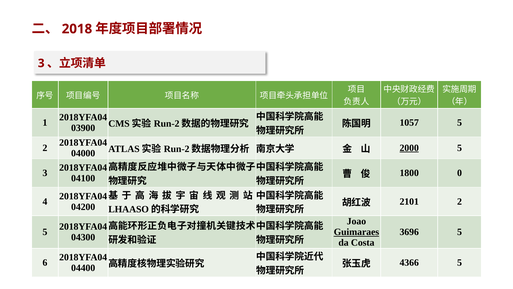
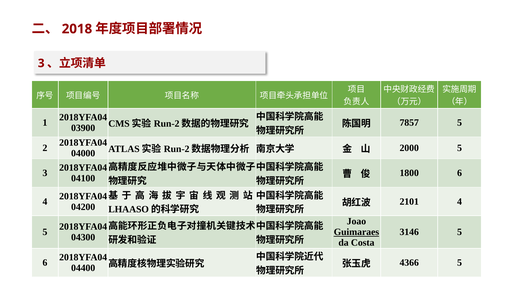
1057: 1057 -> 7857
2000 underline: present -> none
1800 0: 0 -> 6
2101 2: 2 -> 4
3696: 3696 -> 3146
